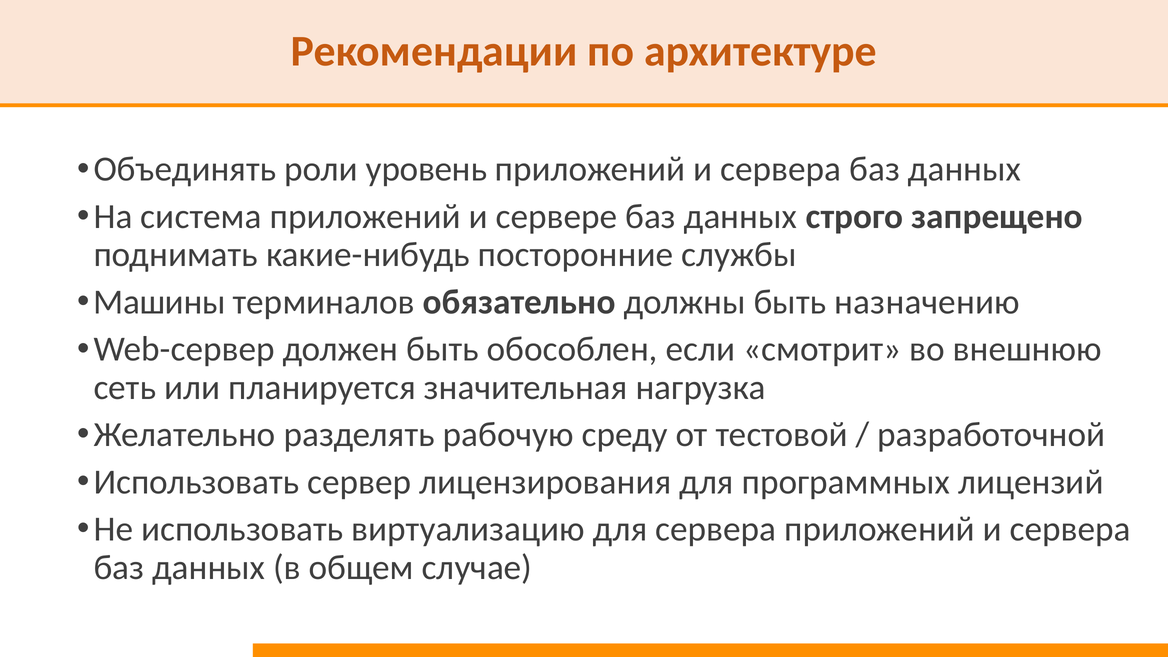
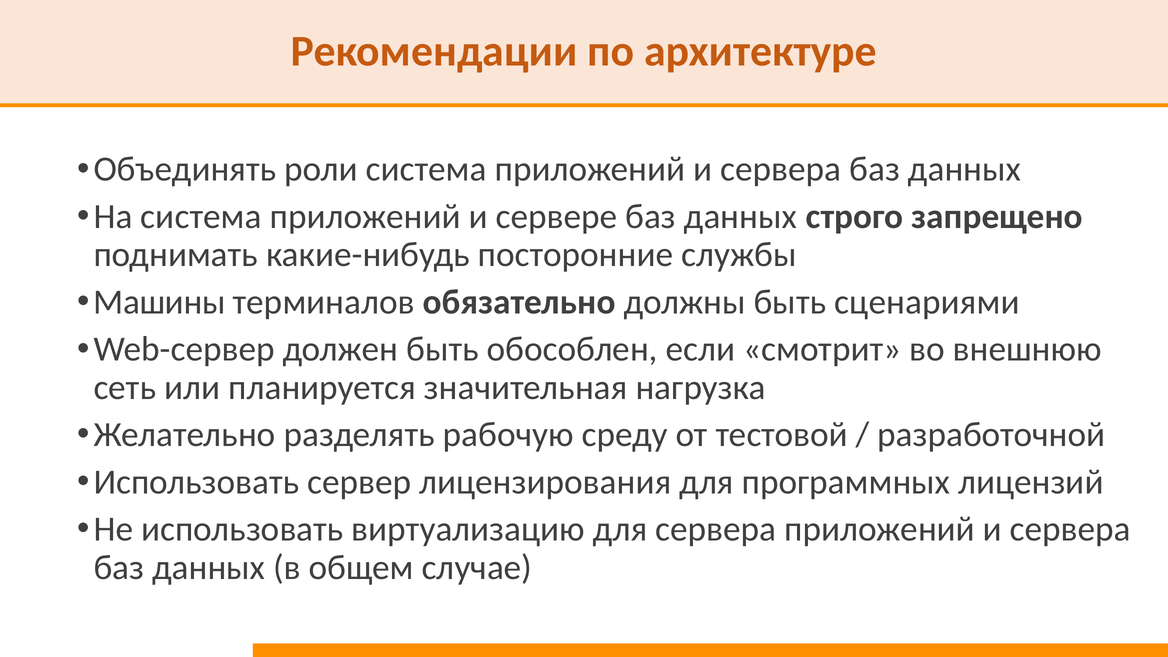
роли уровень: уровень -> система
назначению: назначению -> сценариями
